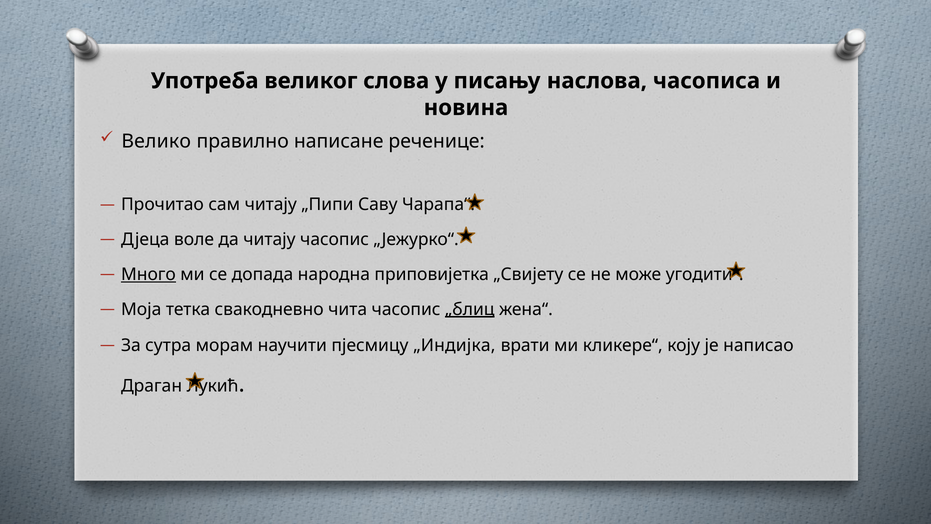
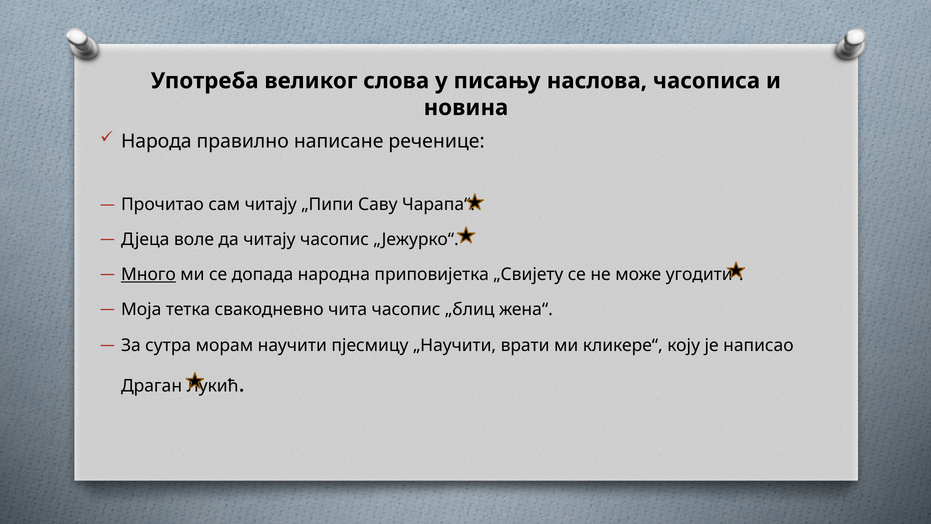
Велико: Велико -> Народа
„блиц underline: present -> none
„Индијка: „Индијка -> „Научити
